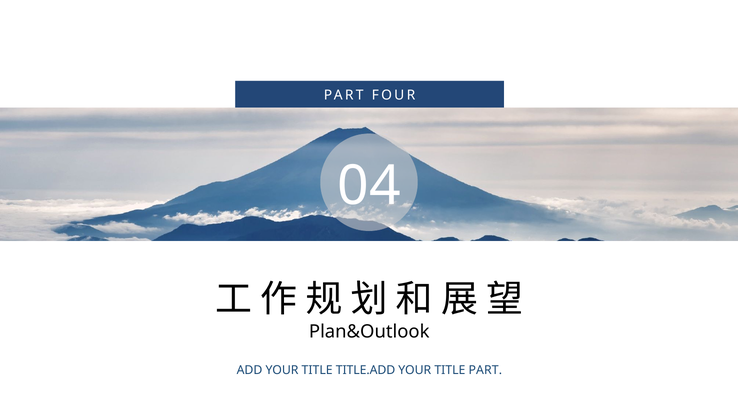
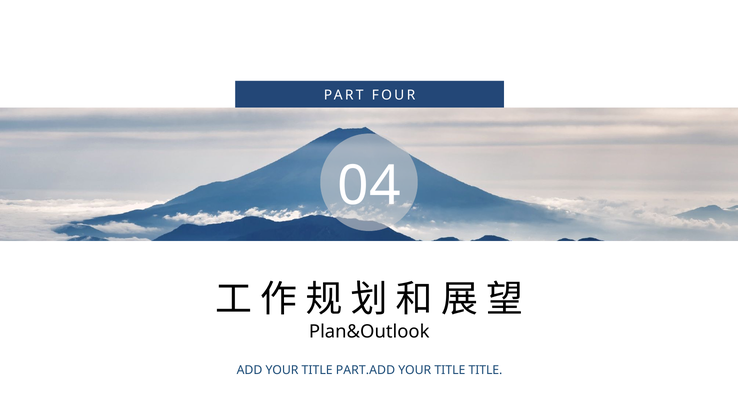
TITLE.ADD: TITLE.ADD -> PART.ADD
TITLE PART: PART -> TITLE
